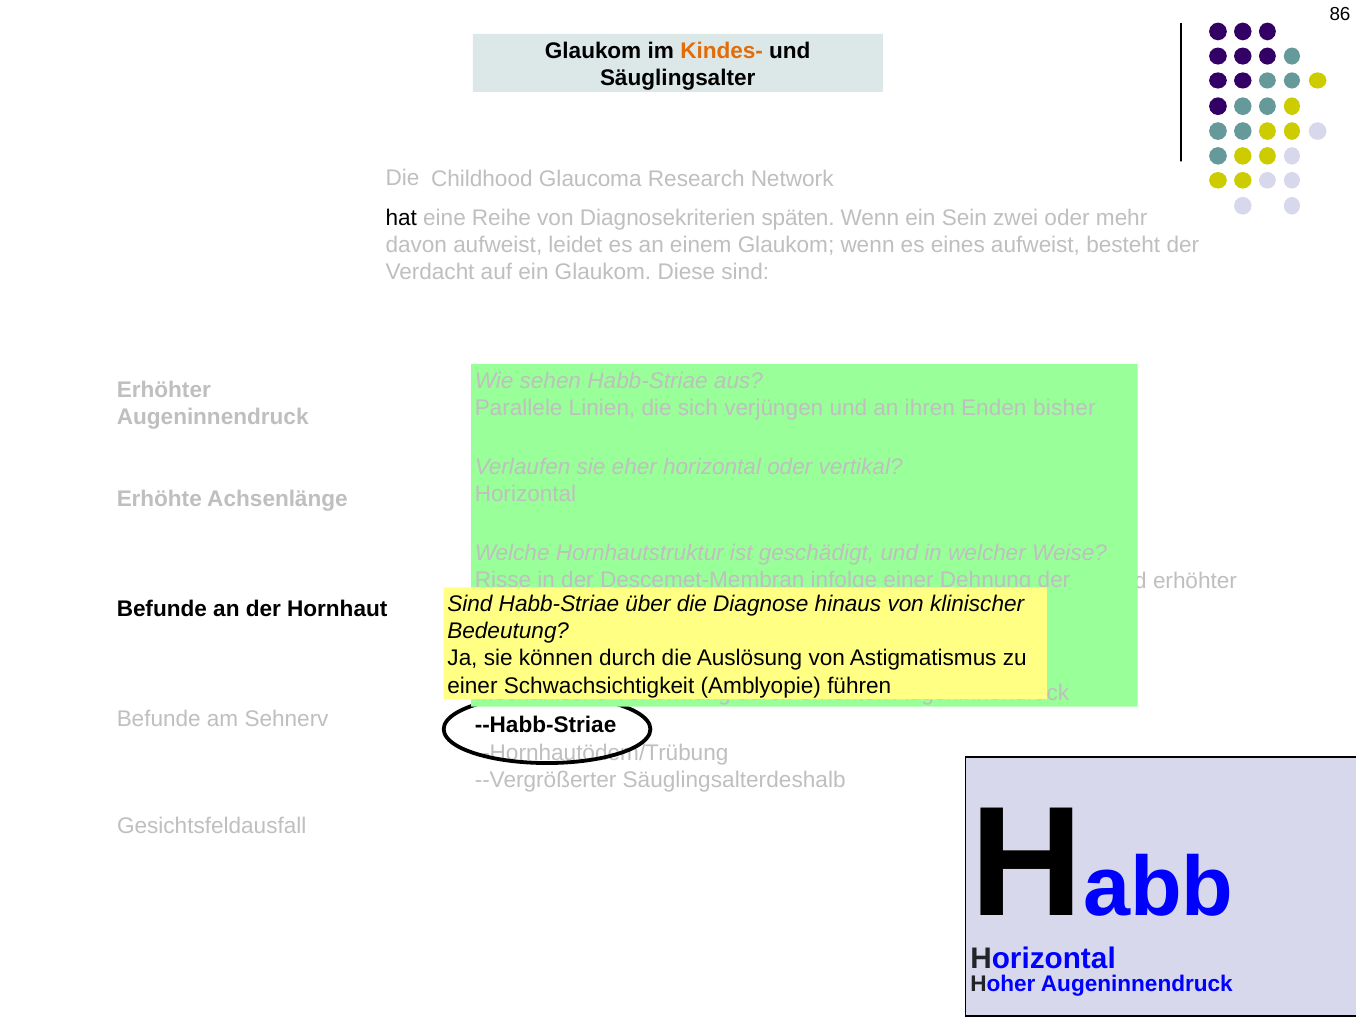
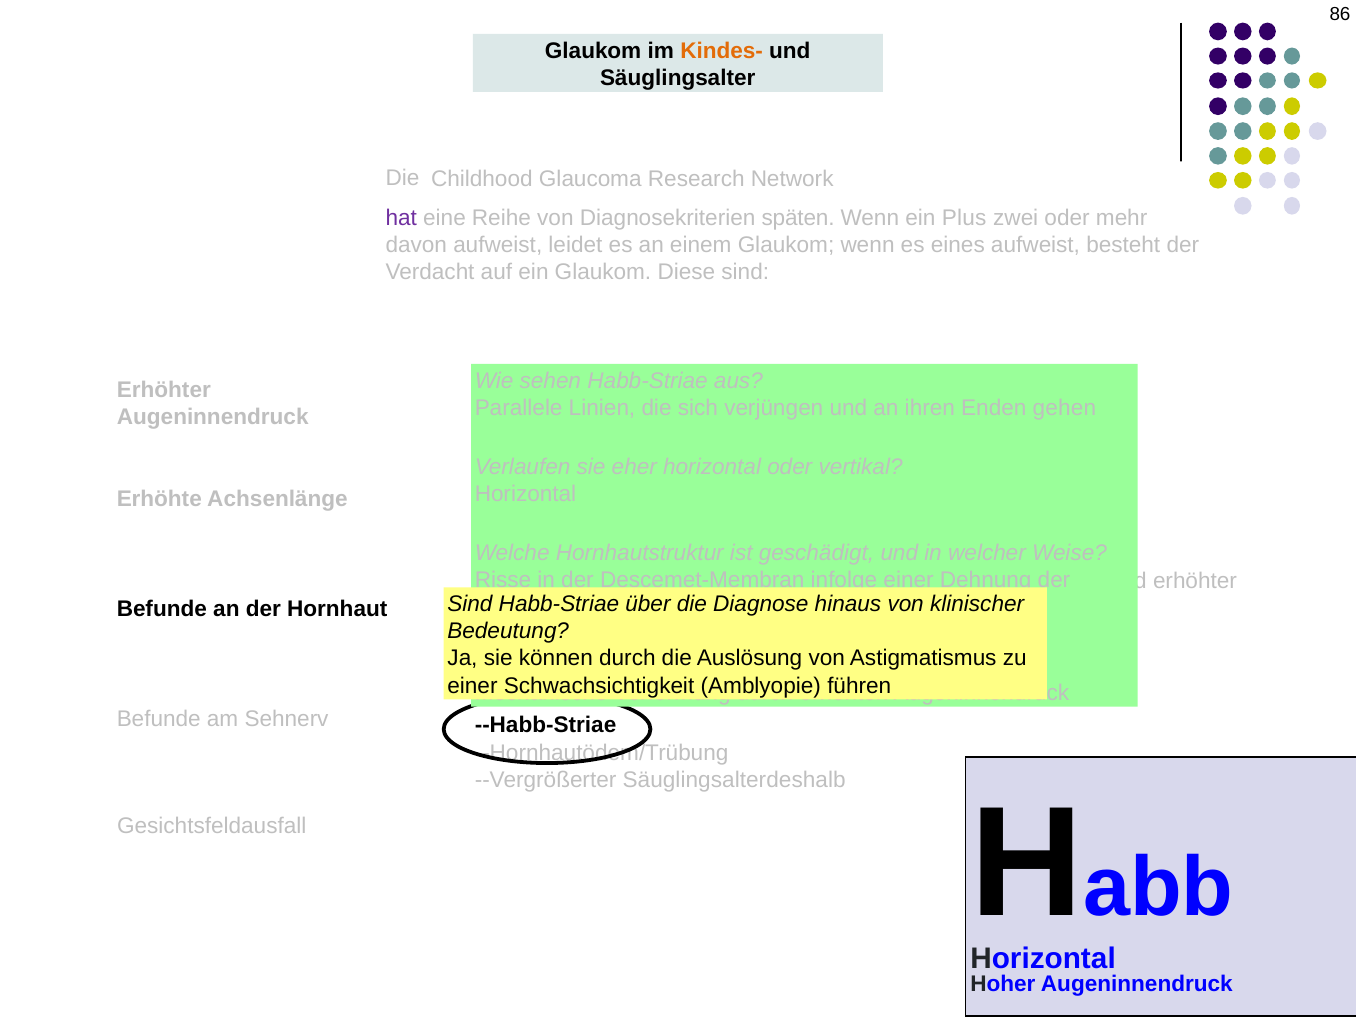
hat at (401, 218) colour: black -> purple
Sein: Sein -> Plus
bisher: bisher -> gehen
